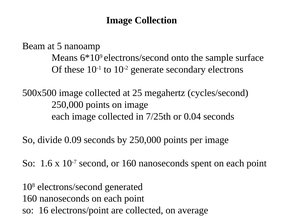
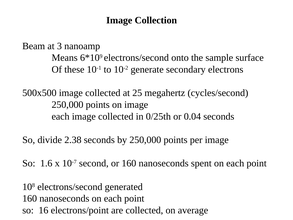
5: 5 -> 3
7/25th: 7/25th -> 0/25th
0.09: 0.09 -> 2.38
